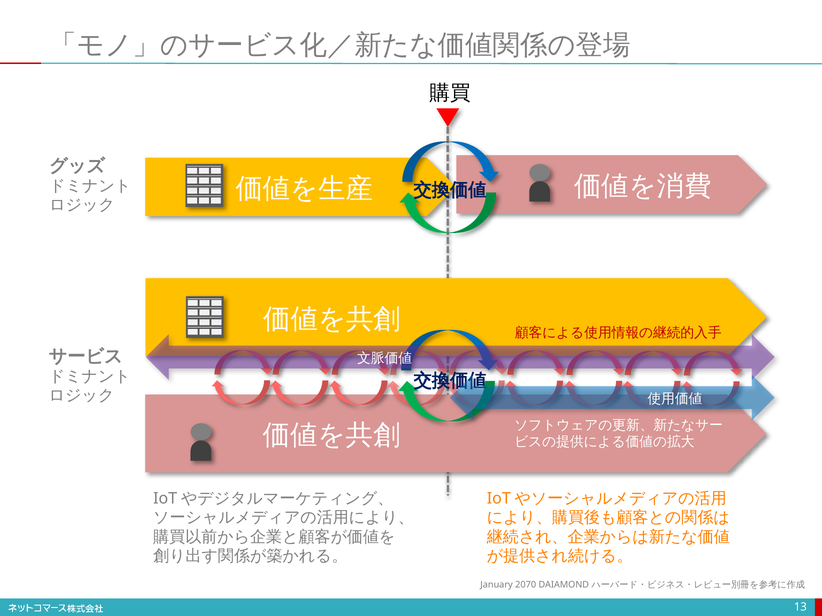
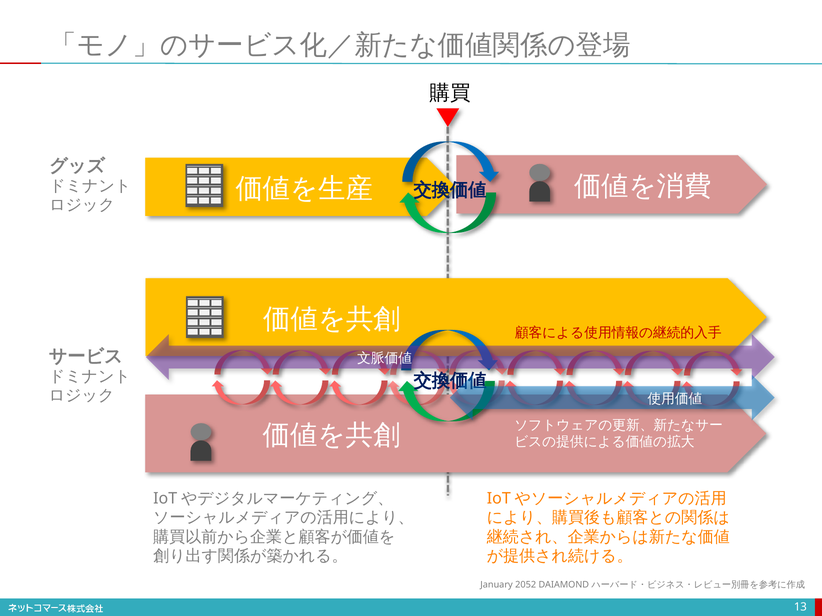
2070: 2070 -> 2052
